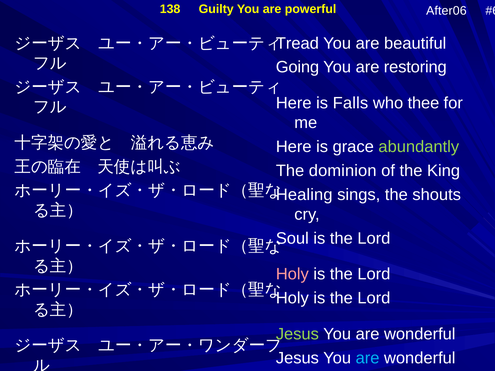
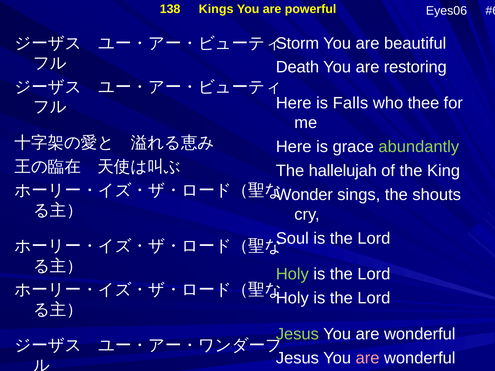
Guilty: Guilty -> Kings
After06: After06 -> Eyes06
Tread: Tread -> Storm
Going: Going -> Death
dominion: dominion -> hallelujah
Healing: Healing -> Wonder
Holy at (292, 274) colour: pink -> light green
are at (368, 358) colour: light blue -> pink
